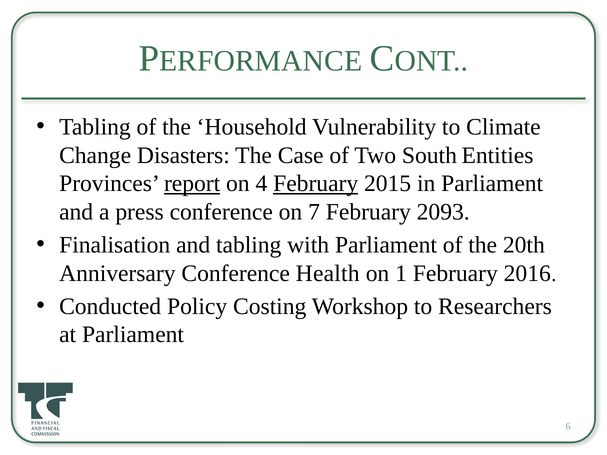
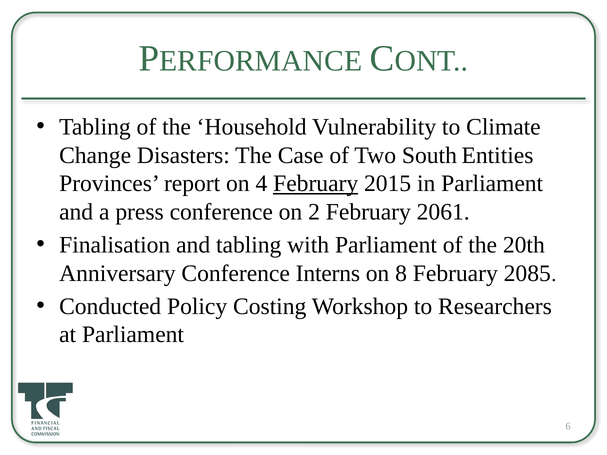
report underline: present -> none
7: 7 -> 2
2093: 2093 -> 2061
Health: Health -> Interns
1: 1 -> 8
2016: 2016 -> 2085
